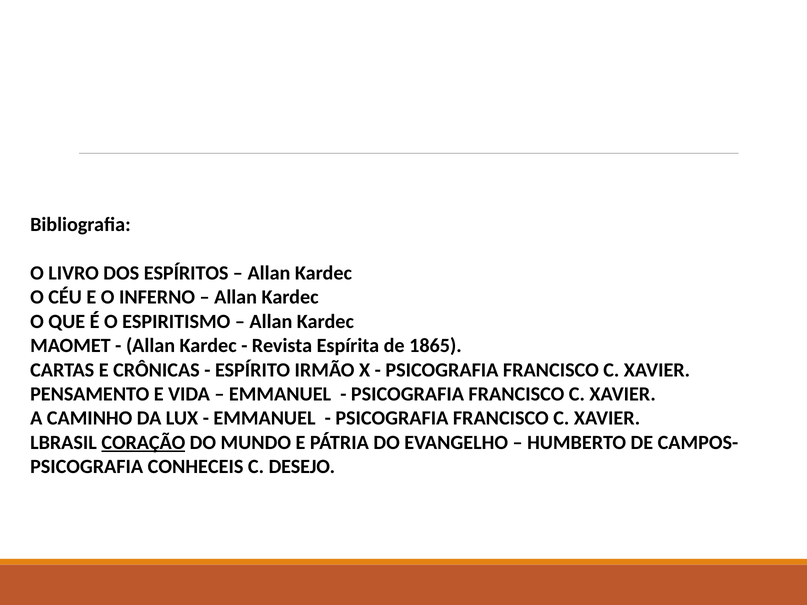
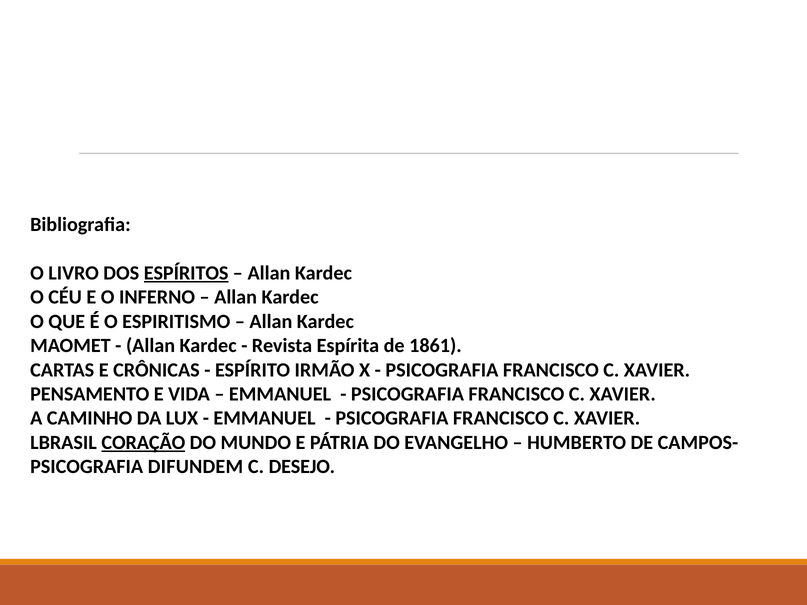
ESPÍRITOS underline: none -> present
1865: 1865 -> 1861
CONHECEIS: CONHECEIS -> DIFUNDEM
